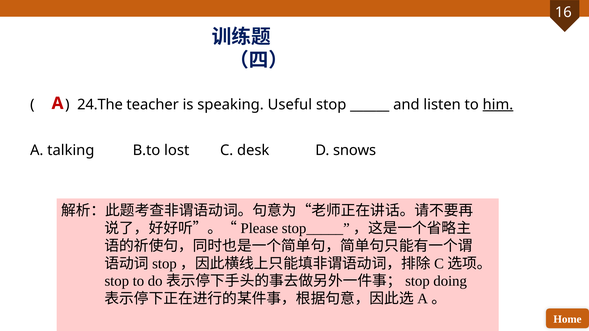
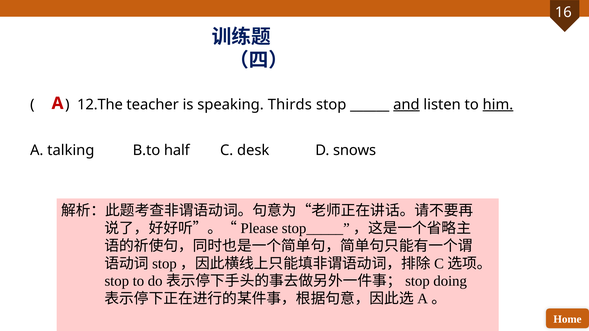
24.The: 24.The -> 12.The
Useful: Useful -> Thirds
and underline: none -> present
lost: lost -> half
